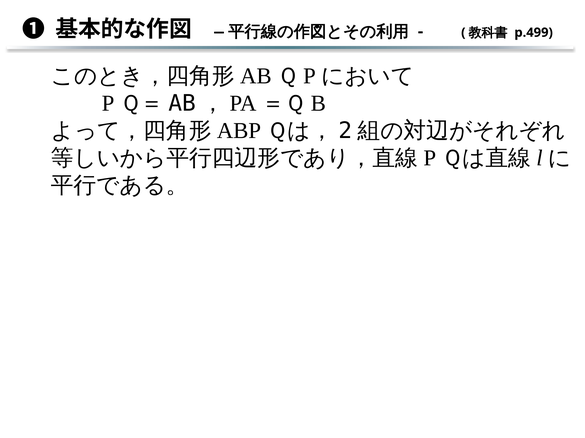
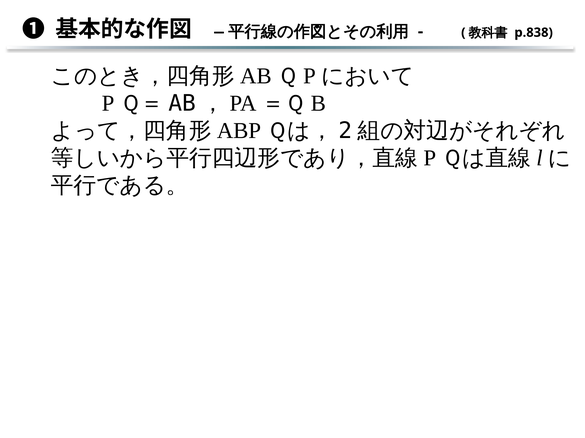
p.499: p.499 -> p.838
